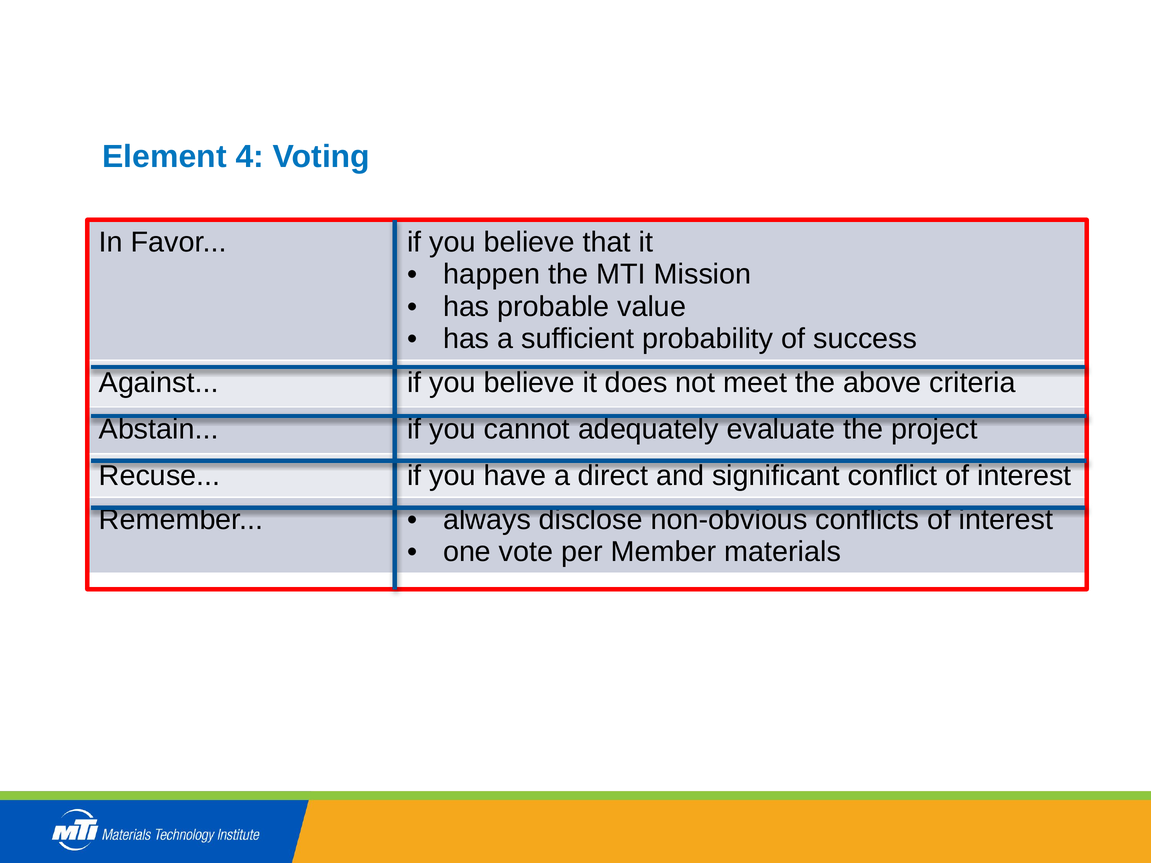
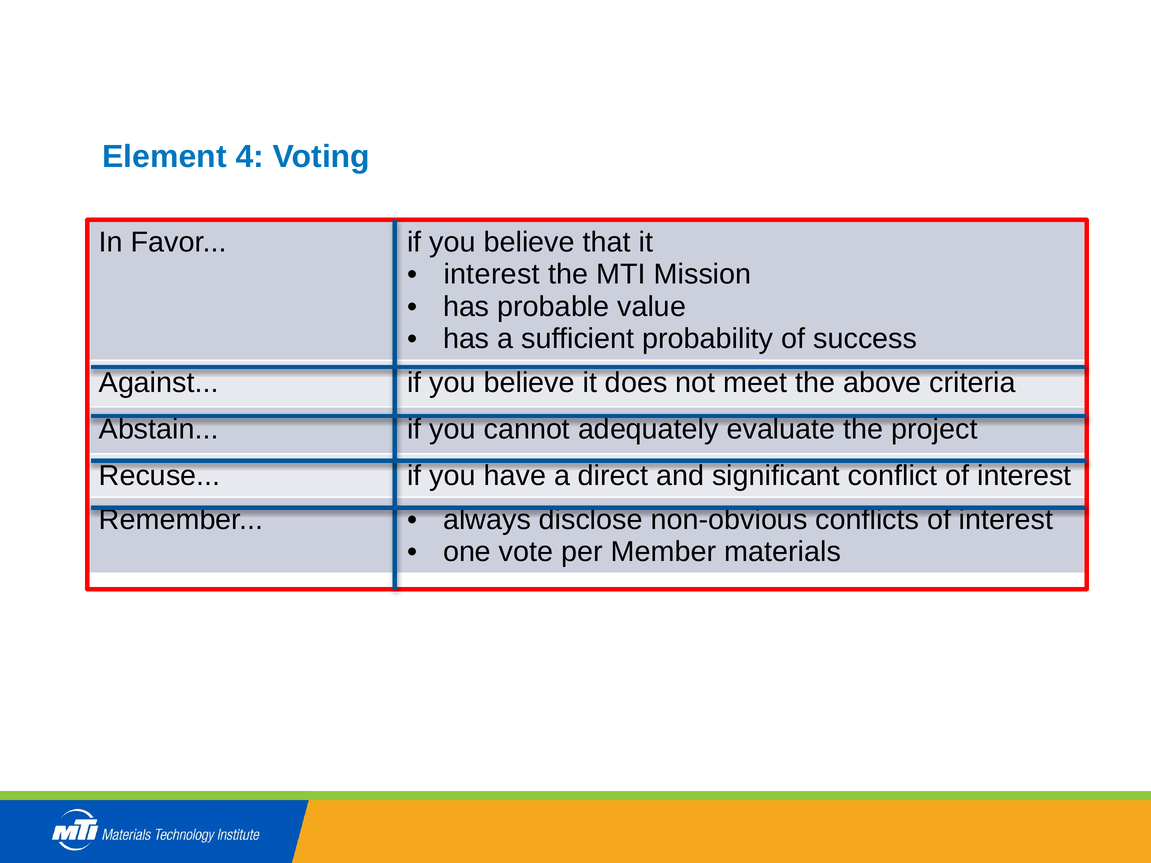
happen at (492, 275): happen -> interest
